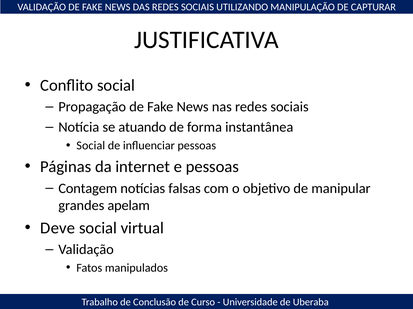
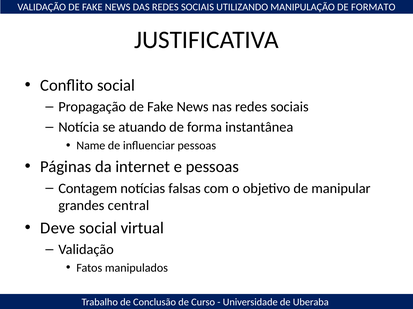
CAPTURAR: CAPTURAR -> FORMATO
Social at (91, 146): Social -> Name
apelam: apelam -> central
